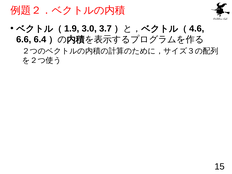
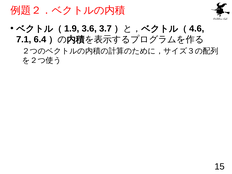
3.0: 3.0 -> 3.6
6.6: 6.6 -> 7.1
